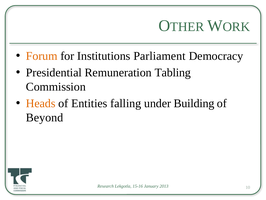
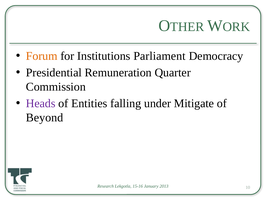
Tabling: Tabling -> Quarter
Heads colour: orange -> purple
Building: Building -> Mitigate
